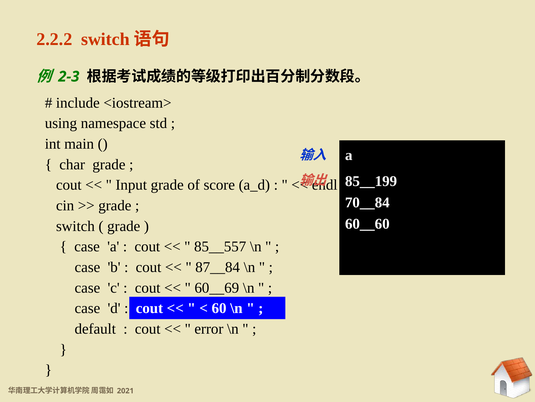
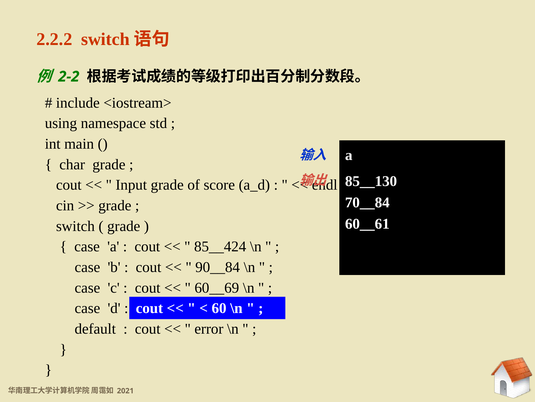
2-3: 2-3 -> 2-2
85__199: 85__199 -> 85__130
60__60: 60__60 -> 60__61
85__557: 85__557 -> 85__424
87__84: 87__84 -> 90__84
